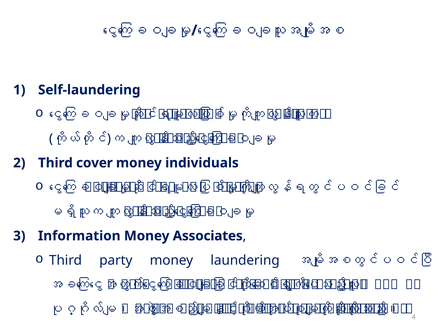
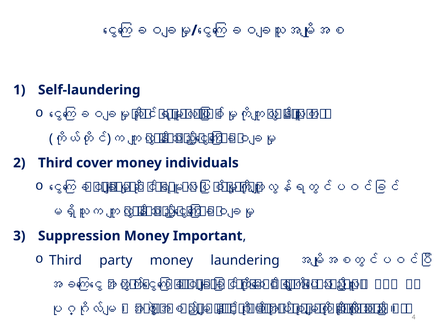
Information: Information -> Suppression
Associates: Associates -> Important
